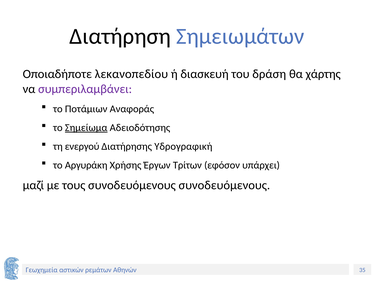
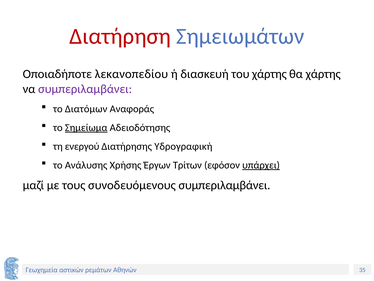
Διατήρηση colour: black -> red
του δράση: δράση -> χάρτης
Ποτάμιων: Ποτάμιων -> Διατόμων
Αργυράκη: Αργυράκη -> Ανάλυσης
υπάρχει underline: none -> present
συνοδευόμενους συνοδευόμενους: συνοδευόμενους -> συμπεριλαμβάνει
